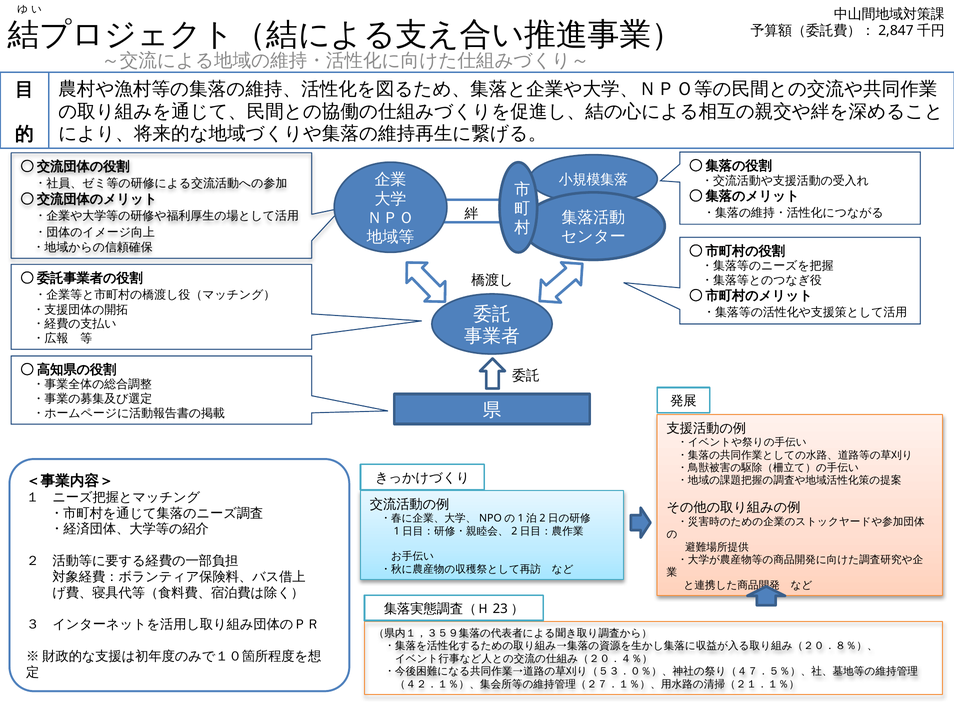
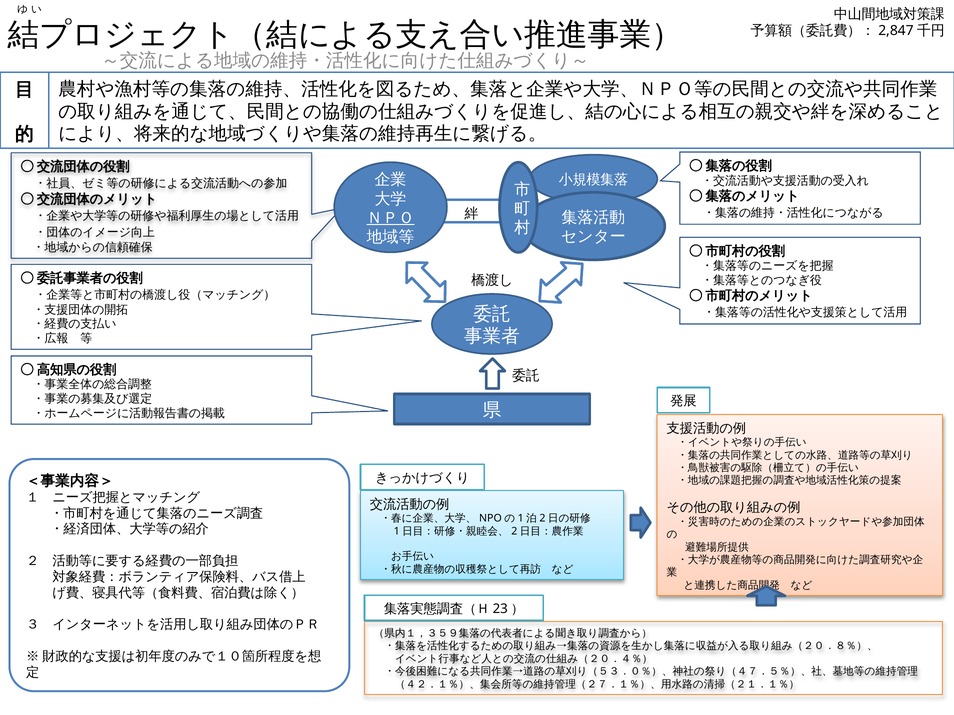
ＮＰＯ underline: none -> present
